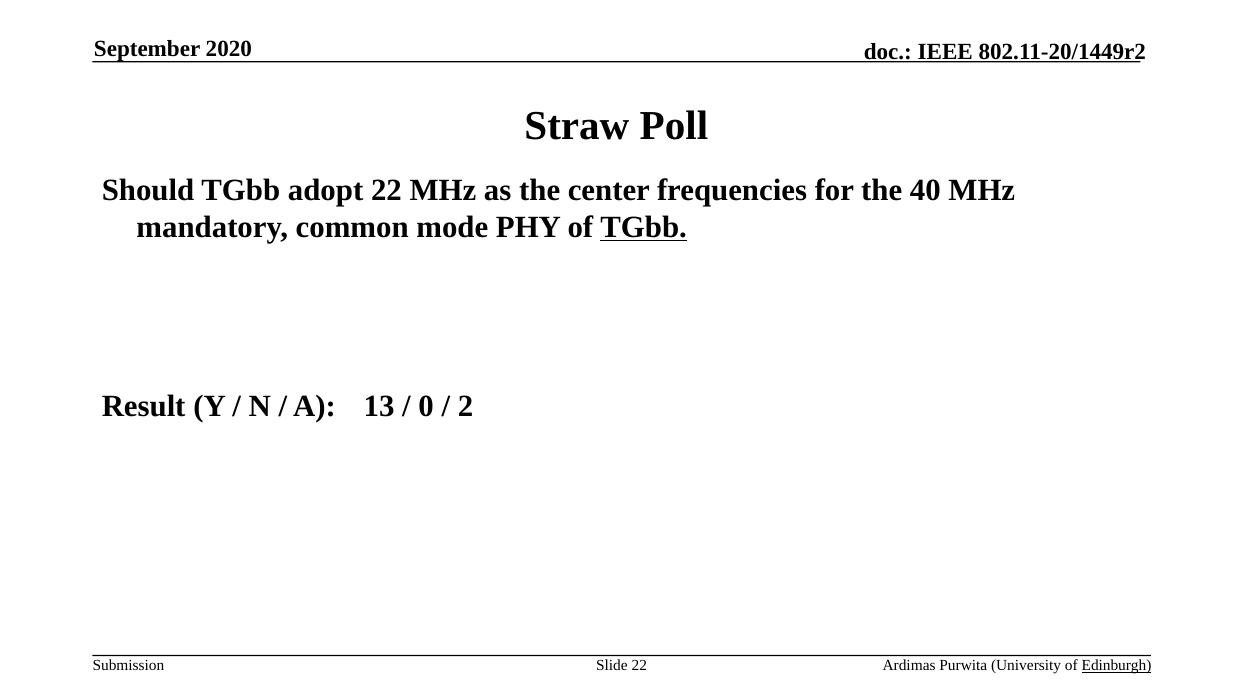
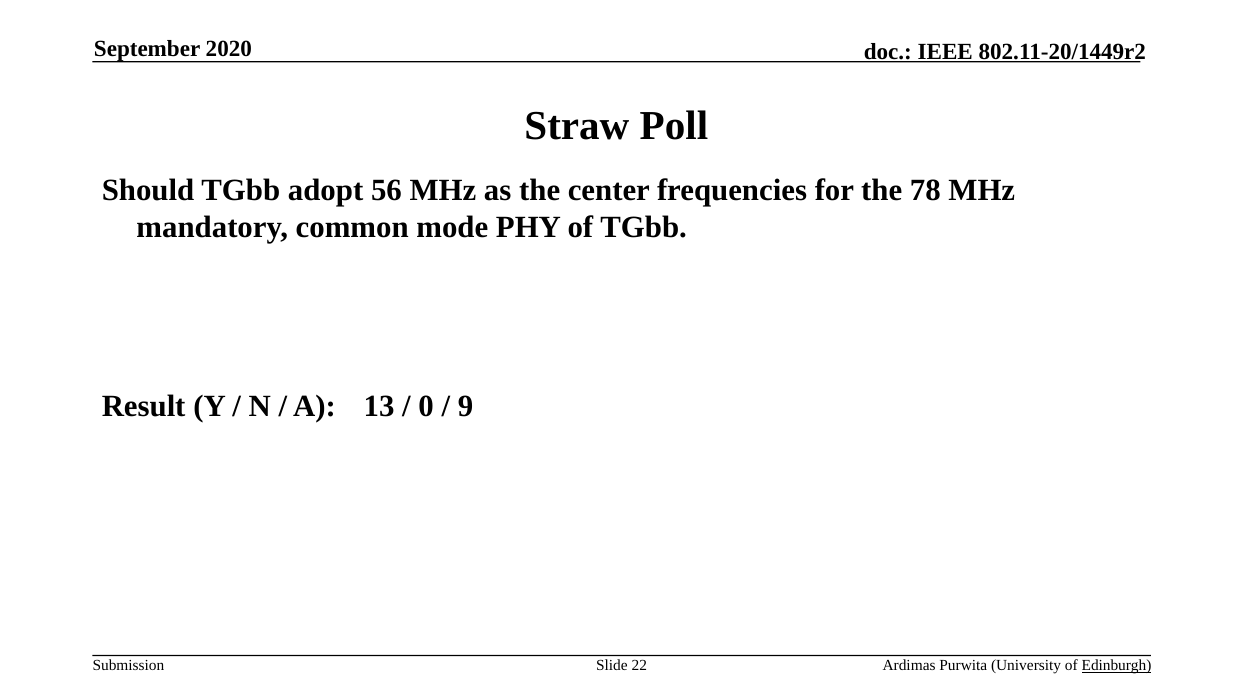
adopt 22: 22 -> 56
40: 40 -> 78
TGbb at (644, 227) underline: present -> none
2: 2 -> 9
